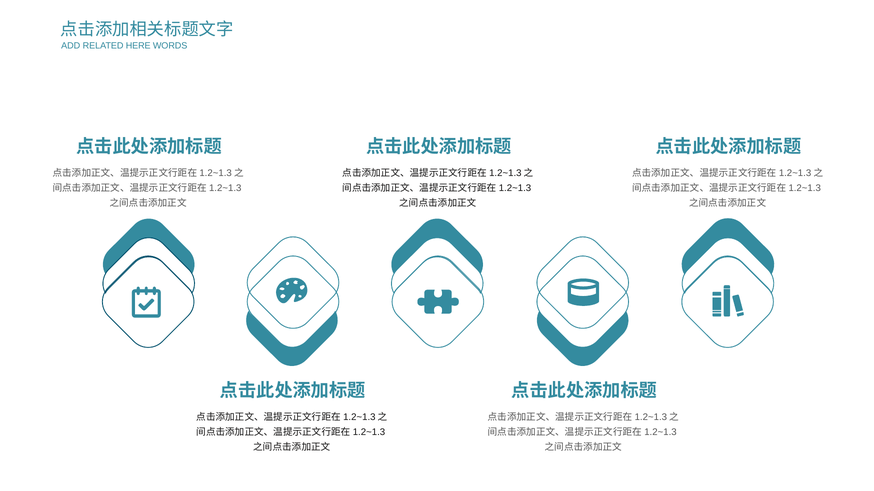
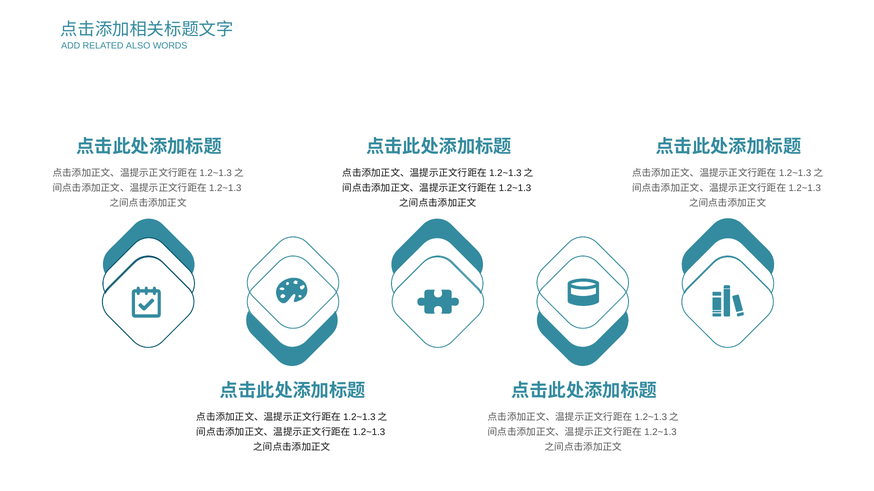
HERE: HERE -> ALSO
